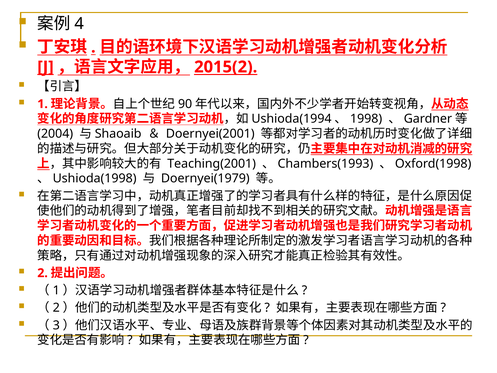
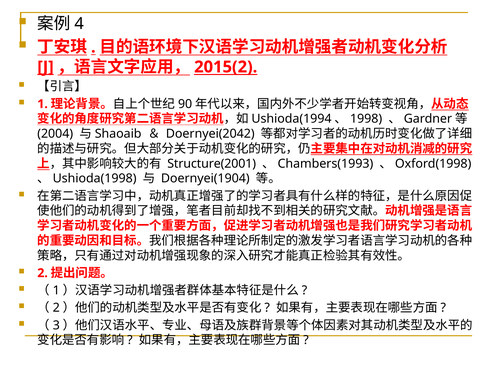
Doernyei(2001: Doernyei(2001 -> Doernyei(2042
Teaching(2001: Teaching(2001 -> Structure(2001
Doernyei(1979: Doernyei(1979 -> Doernyei(1904
